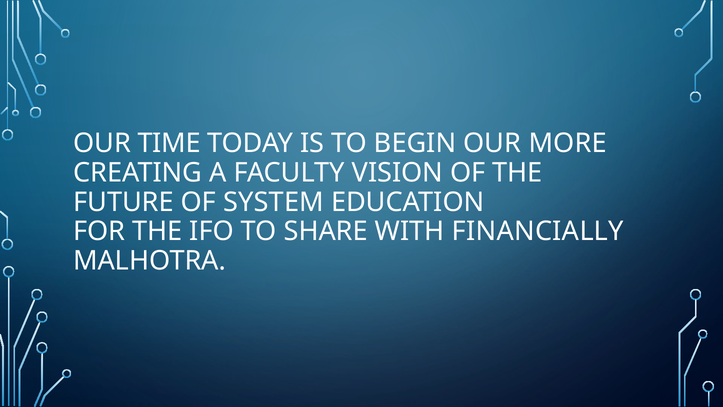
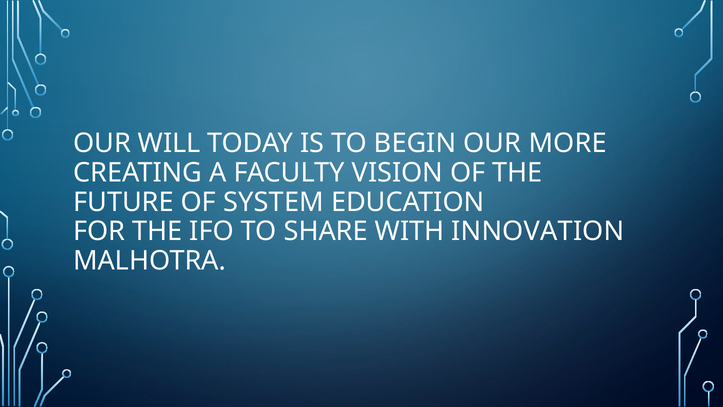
TIME: TIME -> WILL
FINANCIALLY: FINANCIALLY -> INNOVATION
